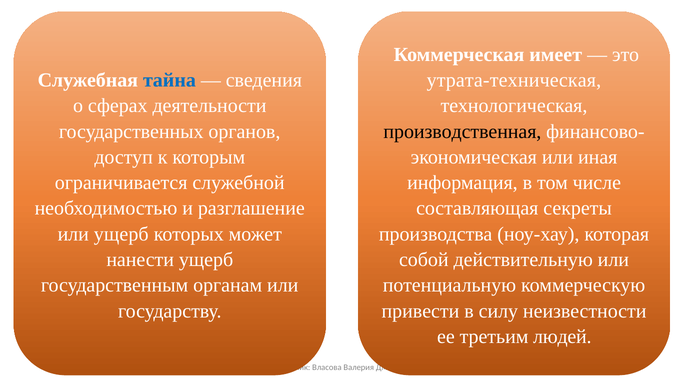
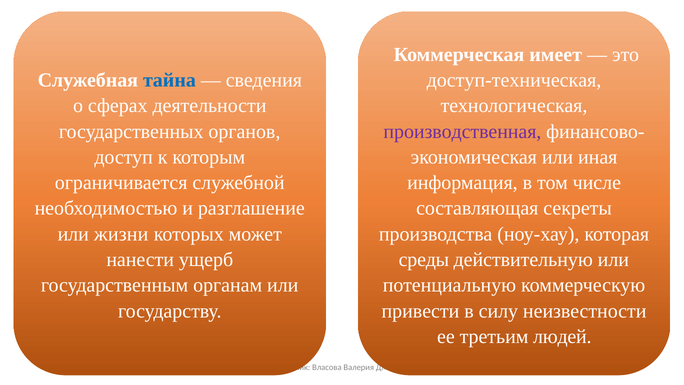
утрата-техническая: утрата-техническая -> доступ-техническая
производственная colour: black -> purple
или ущерб: ущерб -> жизни
собой: собой -> среды
